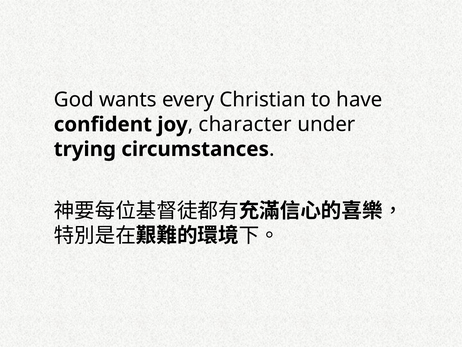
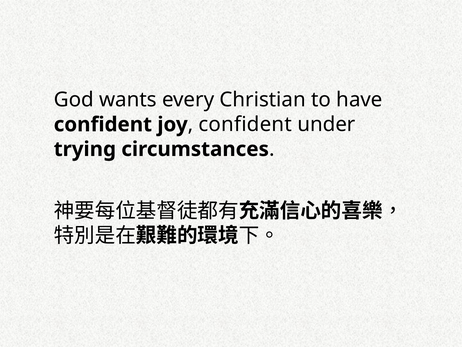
character at (245, 124): character -> confident
